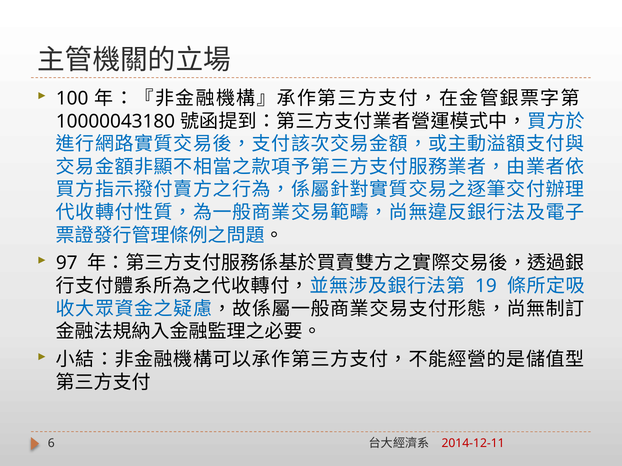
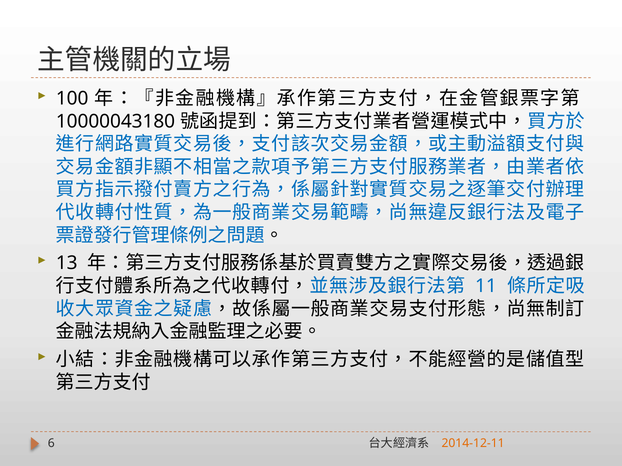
97: 97 -> 13
19: 19 -> 11
2014-12-11 colour: red -> orange
